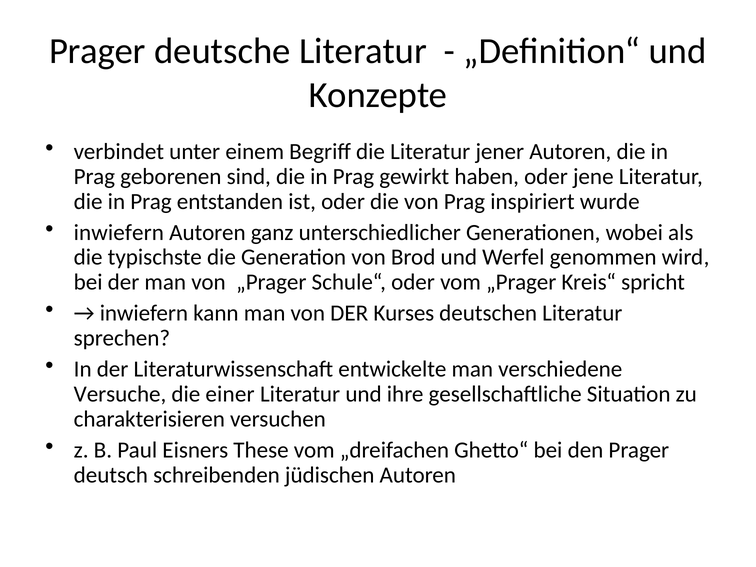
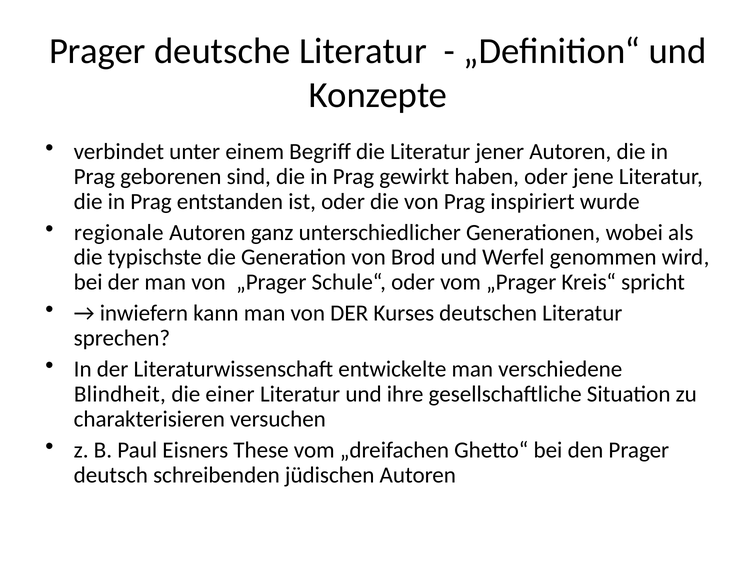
inwiefern at (119, 232): inwiefern -> regionale
Versuche: Versuche -> Blindheit
